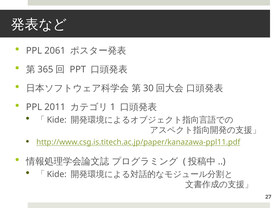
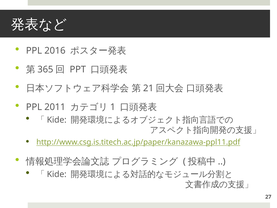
2061: 2061 -> 2016
30: 30 -> 21
